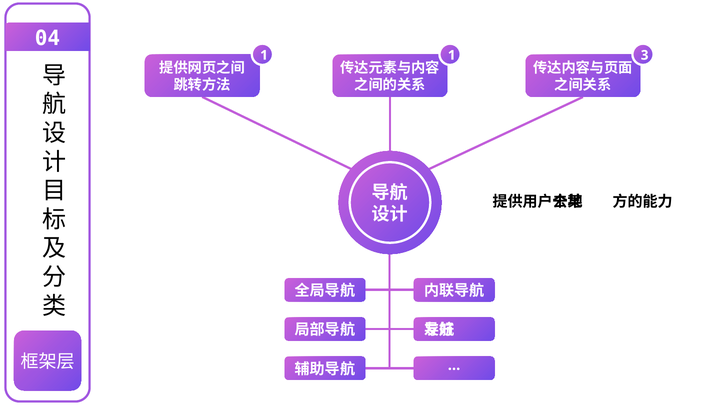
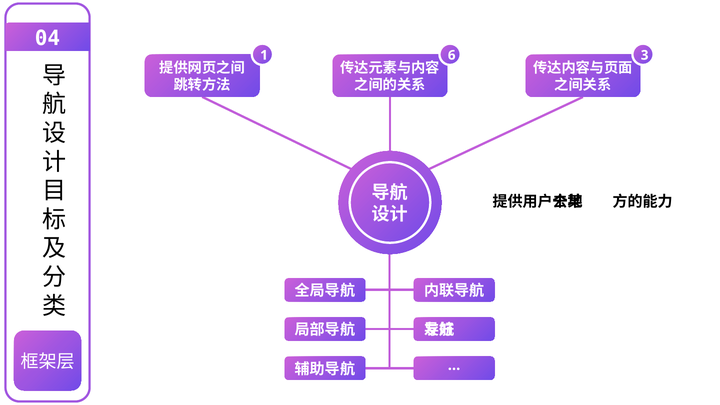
1 1: 1 -> 6
